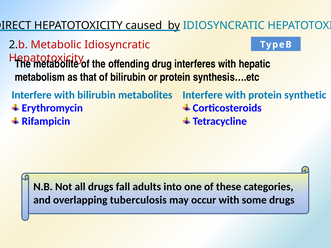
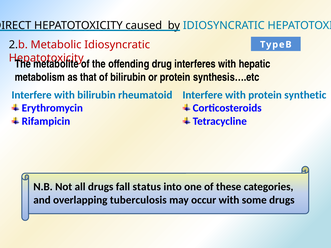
metabolites: metabolites -> rheumatoid
adults: adults -> status
